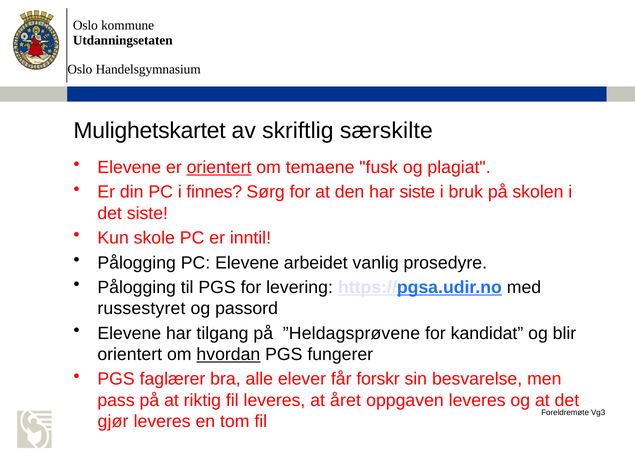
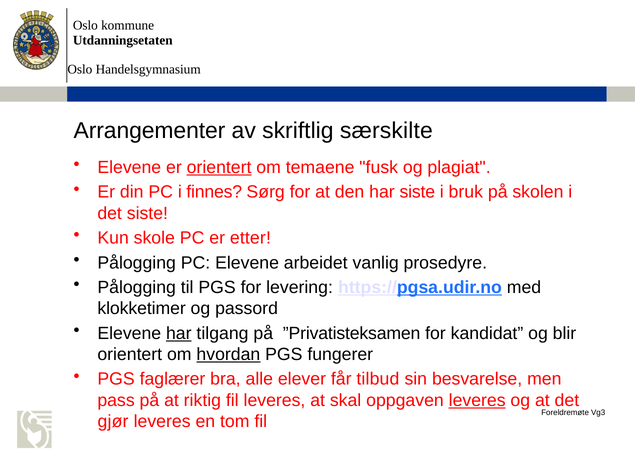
Mulighetskartet: Mulighetskartet -> Arrangementer
inntil: inntil -> etter
russestyret: russestyret -> klokketimer
har at (179, 333) underline: none -> present
”Heldagsprøvene: ”Heldagsprøvene -> ”Privatisteksamen
forskr: forskr -> tilbud
året: året -> skal
leveres at (477, 400) underline: none -> present
